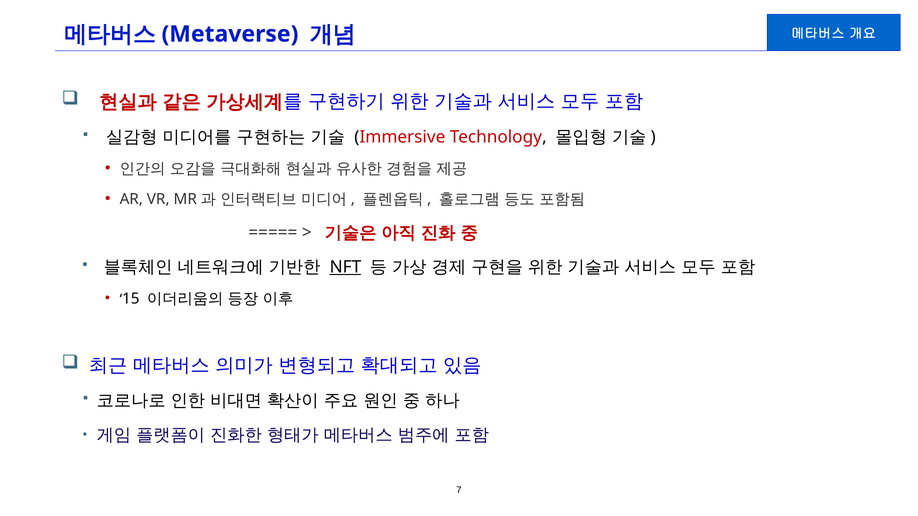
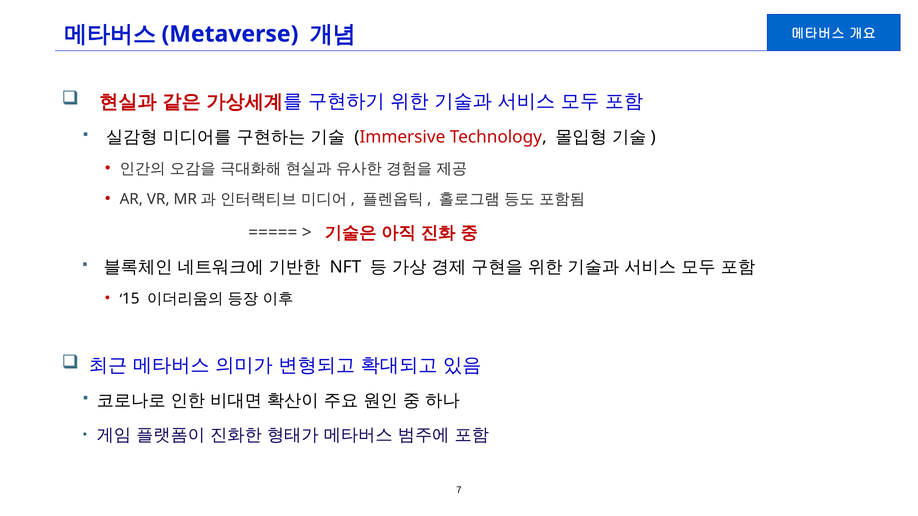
NFT underline: present -> none
